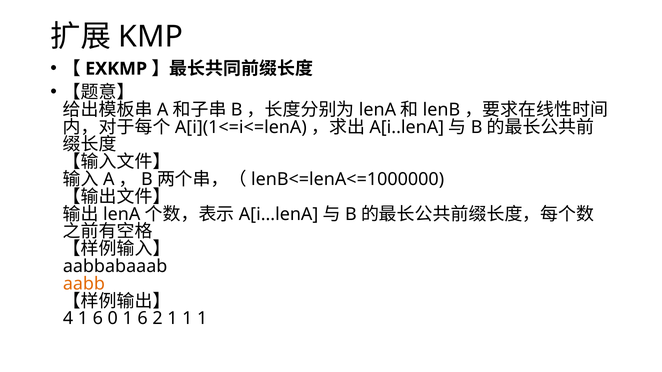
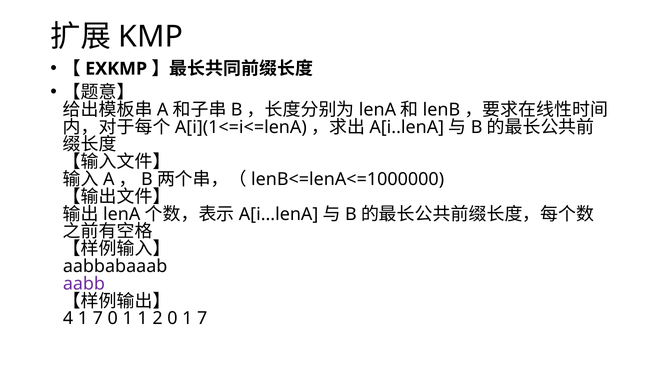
aabb colour: orange -> purple
4 1 6: 6 -> 7
0 1 6: 6 -> 1
2 1: 1 -> 0
1 at (202, 319): 1 -> 7
